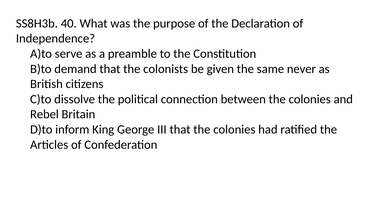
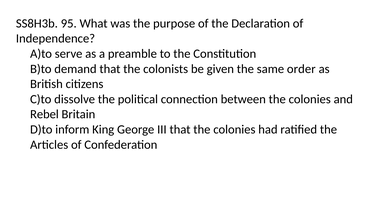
40: 40 -> 95
never: never -> order
